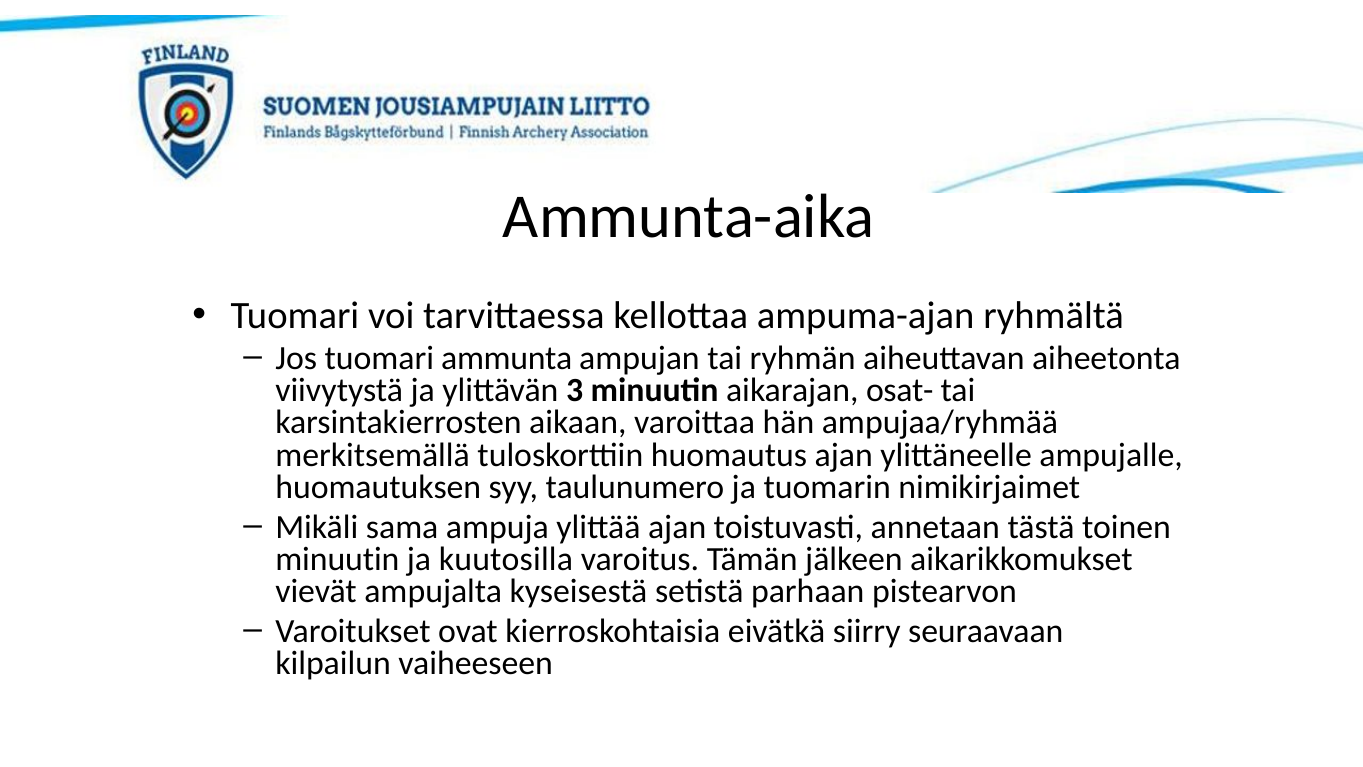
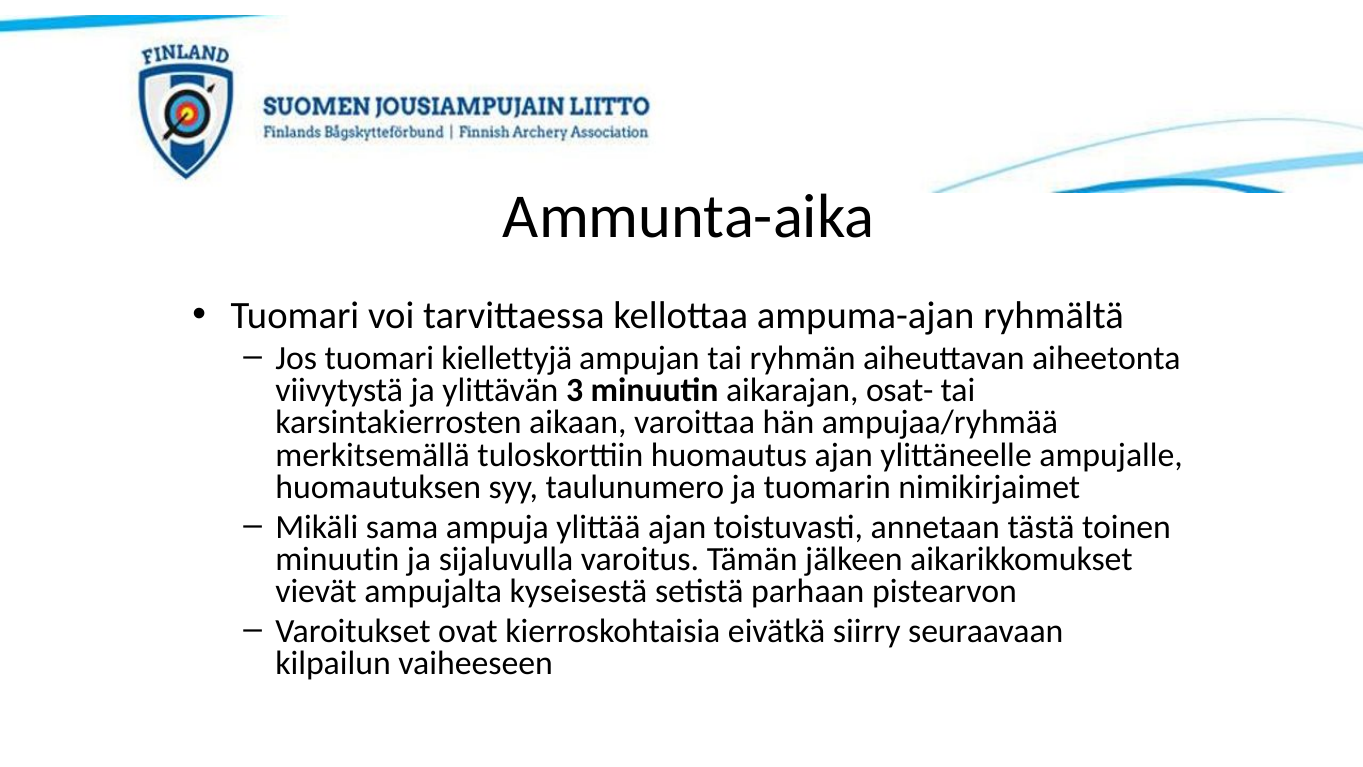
ammunta: ammunta -> kiellettyjä
kuutosilla: kuutosilla -> sijaluvulla
